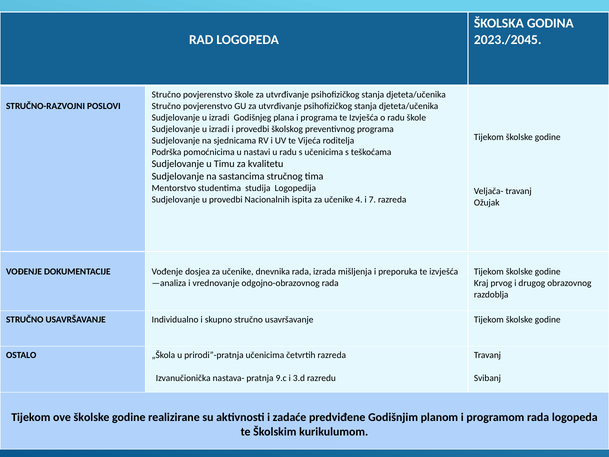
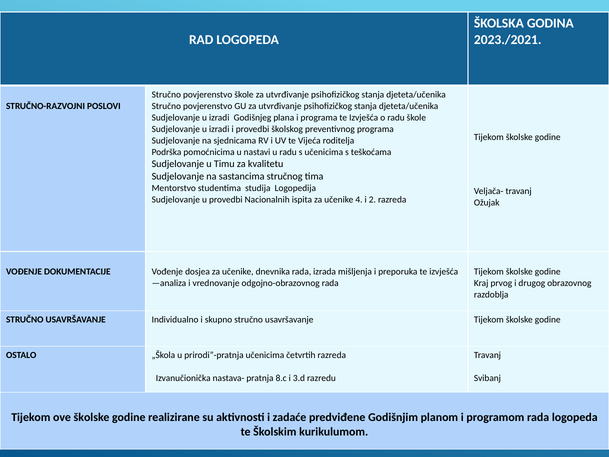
2023./2045: 2023./2045 -> 2023./2021
7: 7 -> 2
9.c: 9.c -> 8.c
